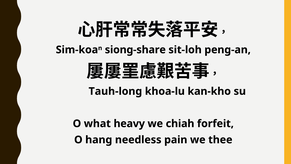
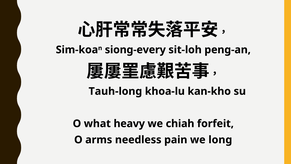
siong-share: siong-share -> siong-every
hang: hang -> arms
thee: thee -> long
